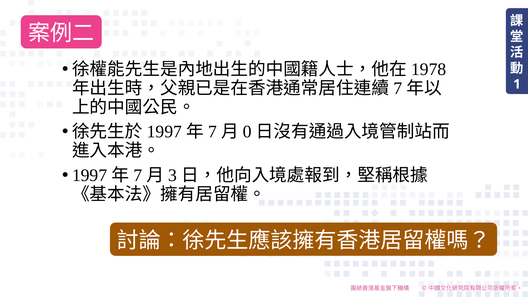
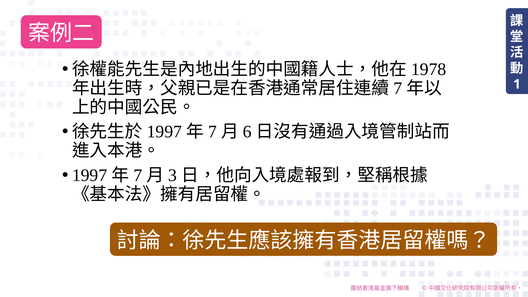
0: 0 -> 6
